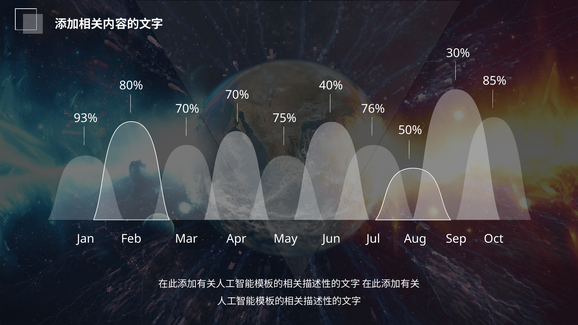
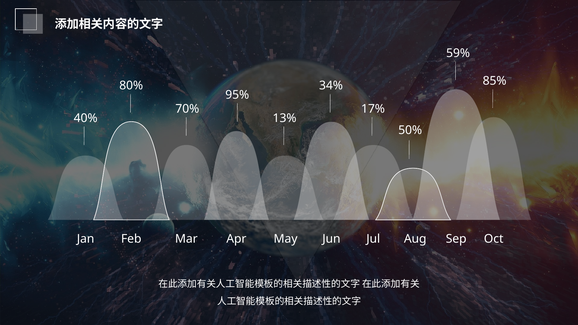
30%: 30% -> 59%
40%: 40% -> 34%
70% at (237, 95): 70% -> 95%
76%: 76% -> 17%
93%: 93% -> 40%
75%: 75% -> 13%
